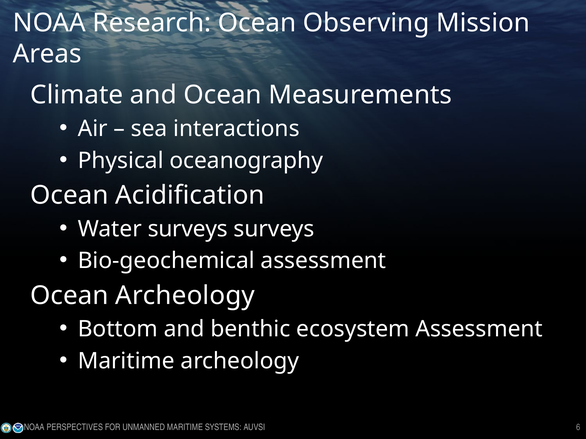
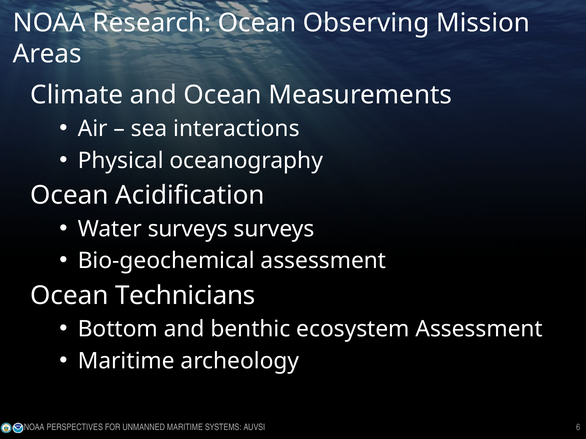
Ocean Archeology: Archeology -> Technicians
